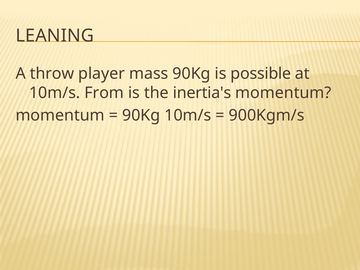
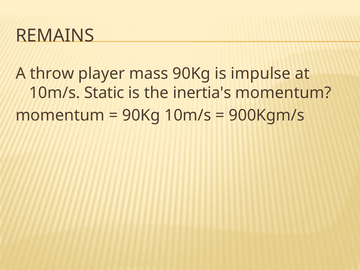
LEANING: LEANING -> REMAINS
possible: possible -> impulse
From: From -> Static
